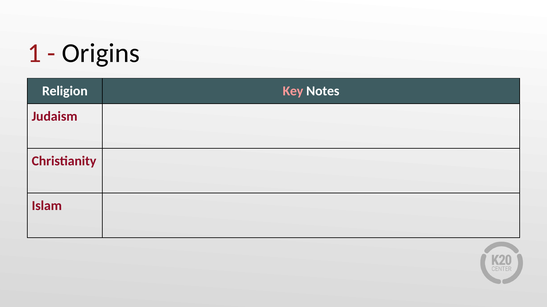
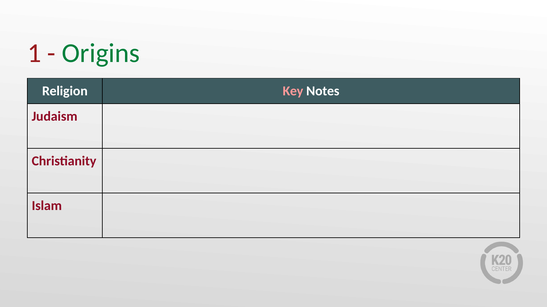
Origins colour: black -> green
